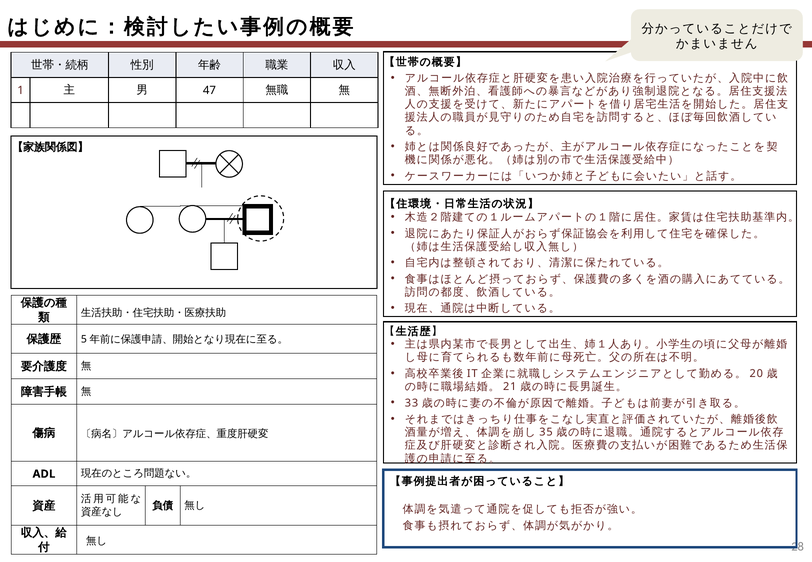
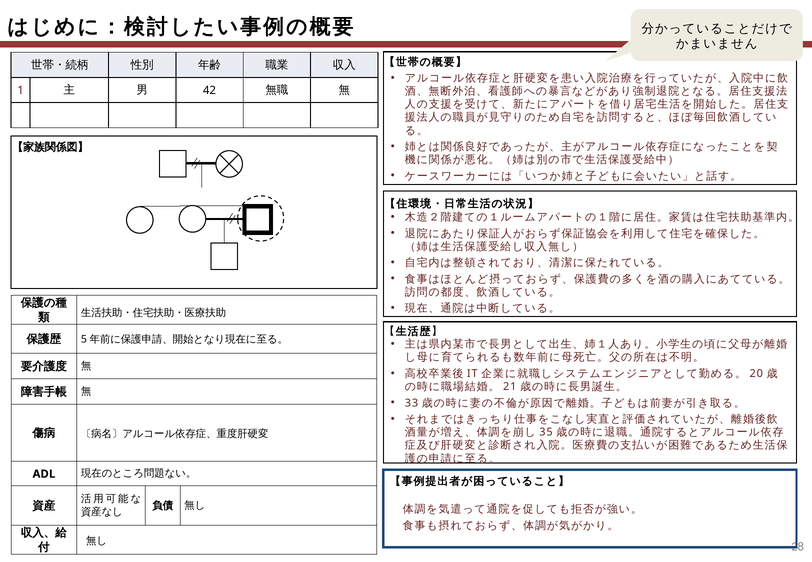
47: 47 -> 42
